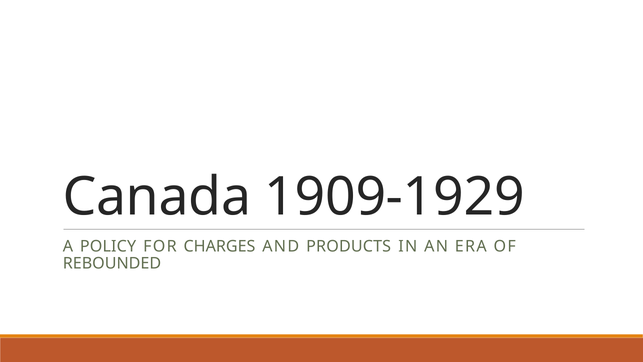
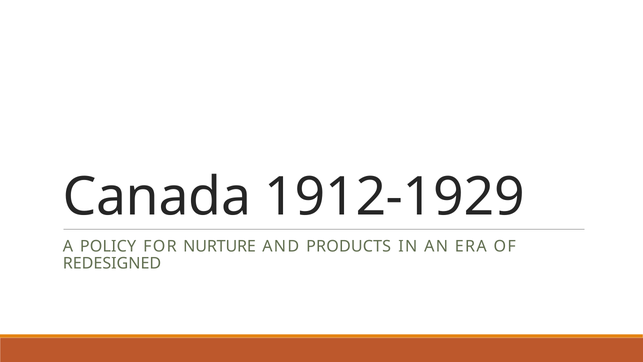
1909-1929: 1909-1929 -> 1912-1929
CHARGES: CHARGES -> NURTURE
REBOUNDED: REBOUNDED -> REDESIGNED
